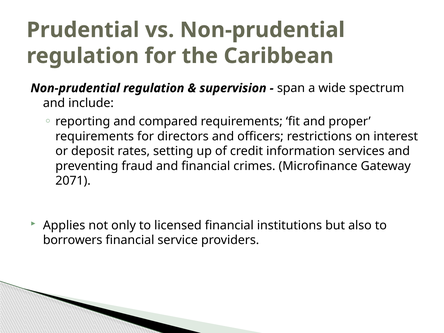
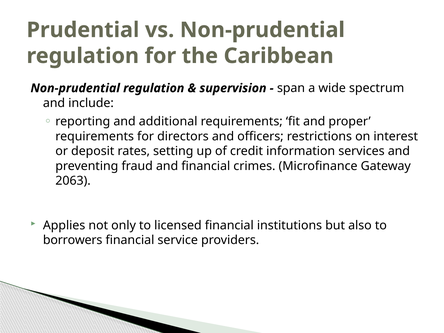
compared: compared -> additional
2071: 2071 -> 2063
